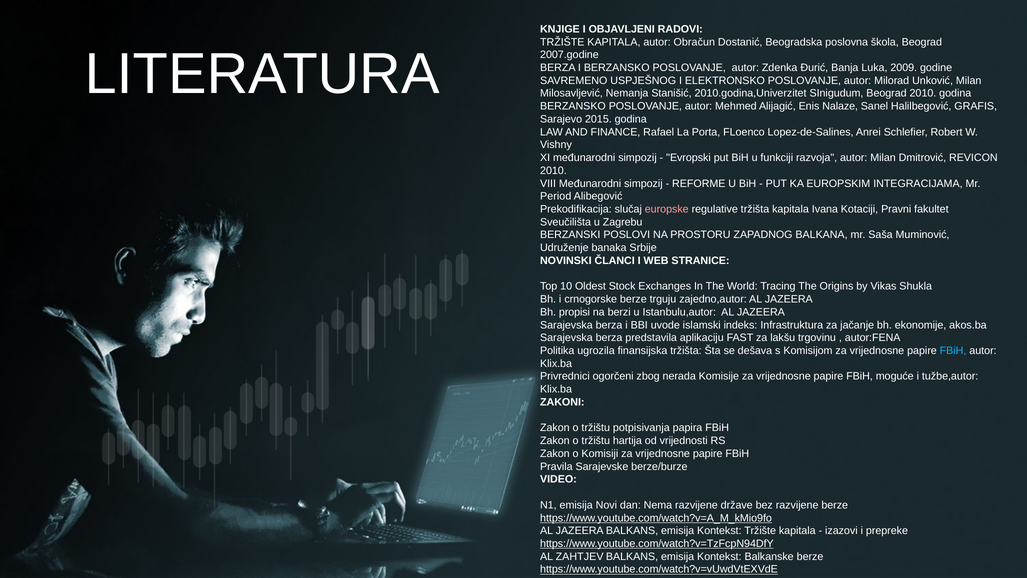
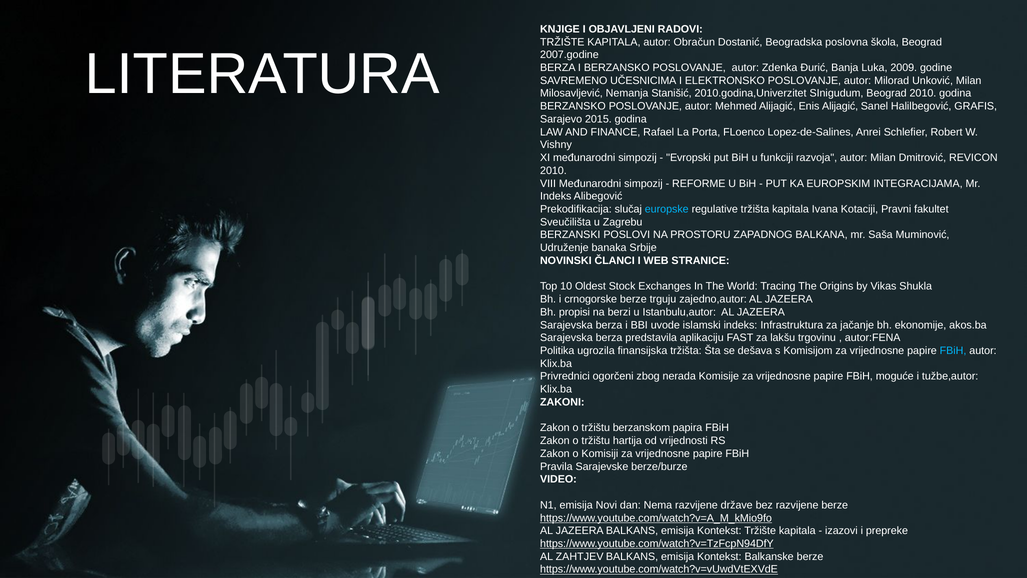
USPJEŠNOG: USPJEŠNOG -> UČESNICIMA
Enis Nalaze: Nalaze -> Alijagić
Period at (556, 196): Period -> Indeks
europske colour: pink -> light blue
potpisivanja: potpisivanja -> berzanskom
